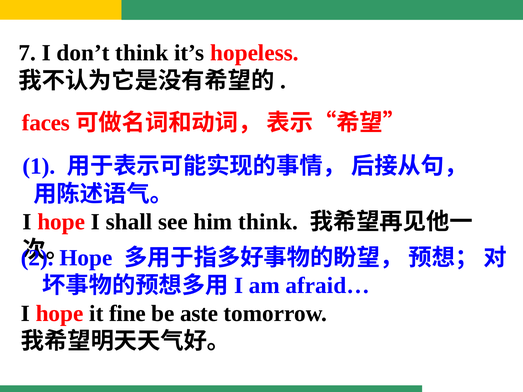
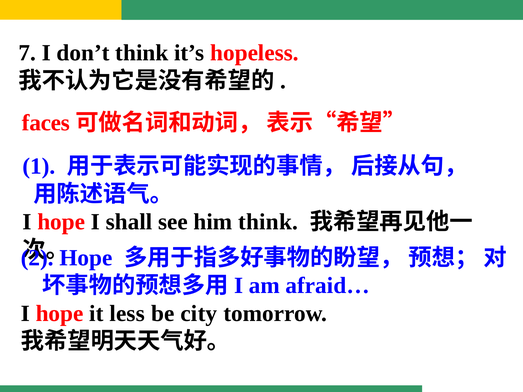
fine: fine -> less
aste: aste -> city
